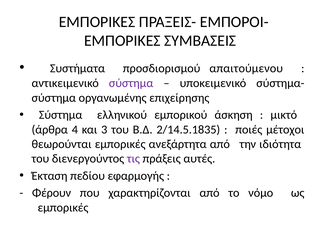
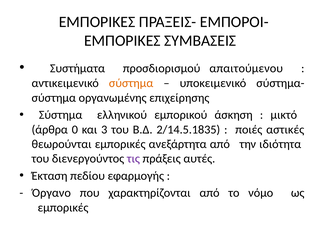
σύστημα at (131, 83) colour: purple -> orange
4: 4 -> 0
μέτοχοι: μέτοχοι -> αστικές
Φέρουν: Φέρουν -> Όργανο
